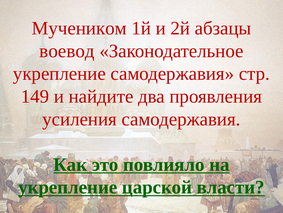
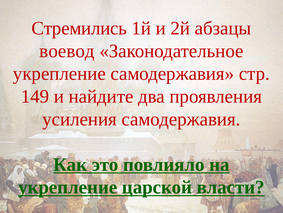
Мучеником: Мучеником -> Стремились
